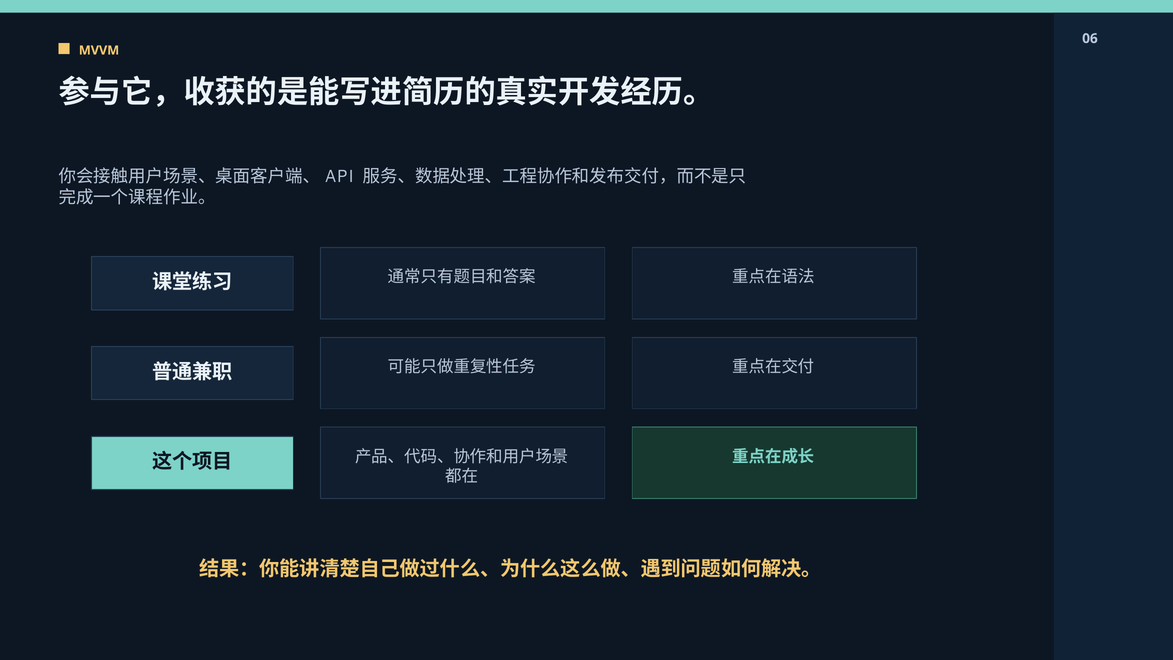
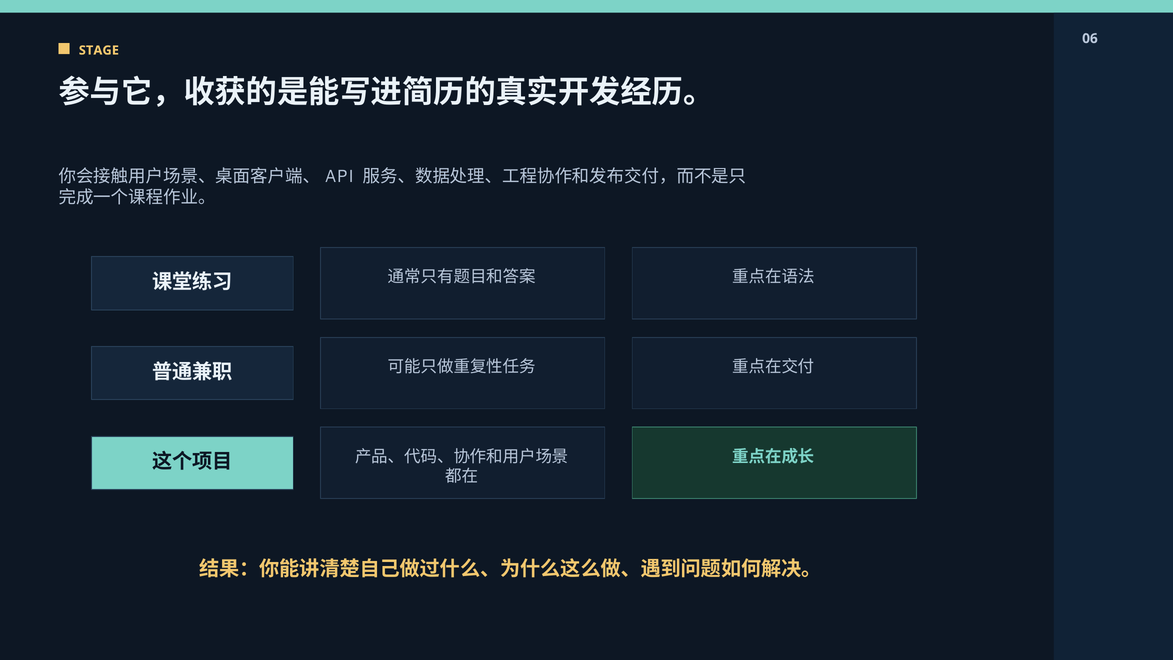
MVVM: MVVM -> STAGE
